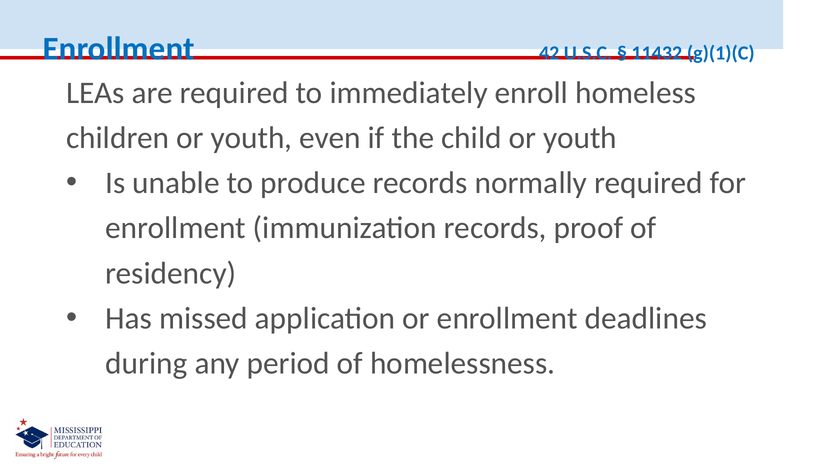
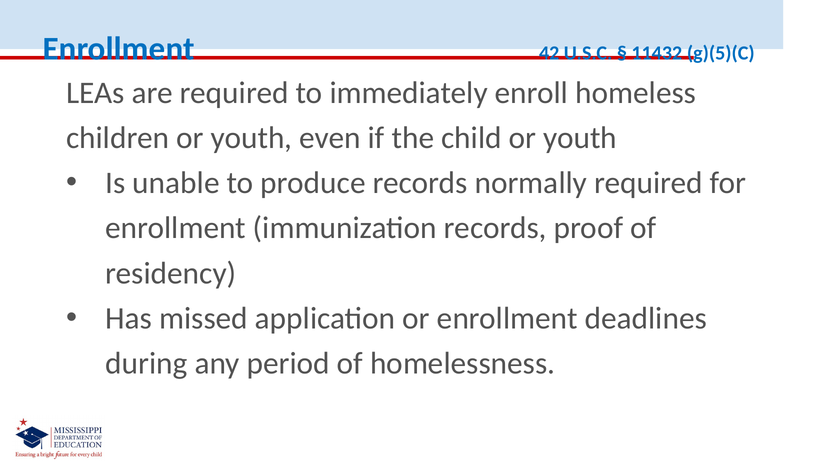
g)(1)(C: g)(1)(C -> g)(5)(C
